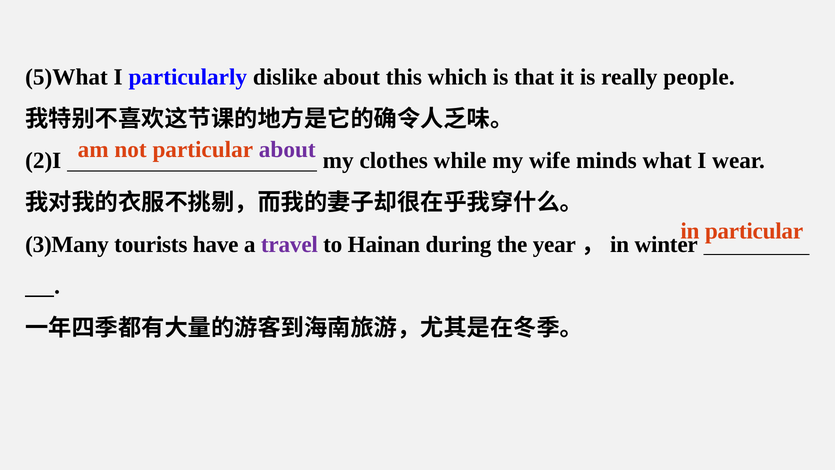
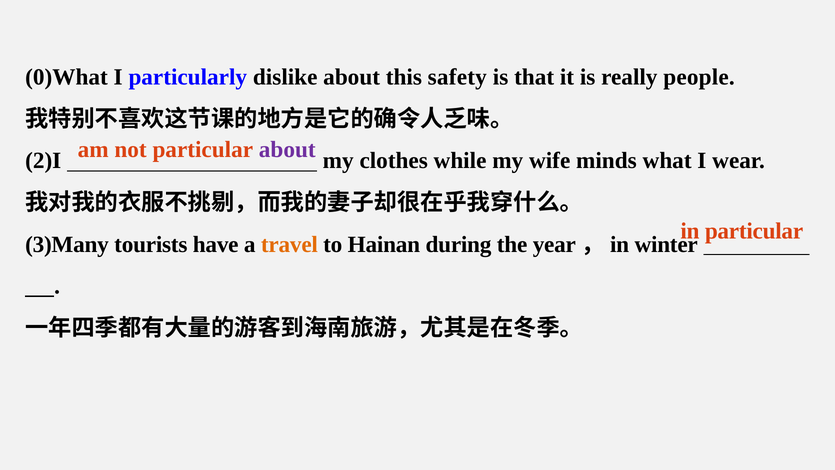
5)What: 5)What -> 0)What
which: which -> safety
travel colour: purple -> orange
